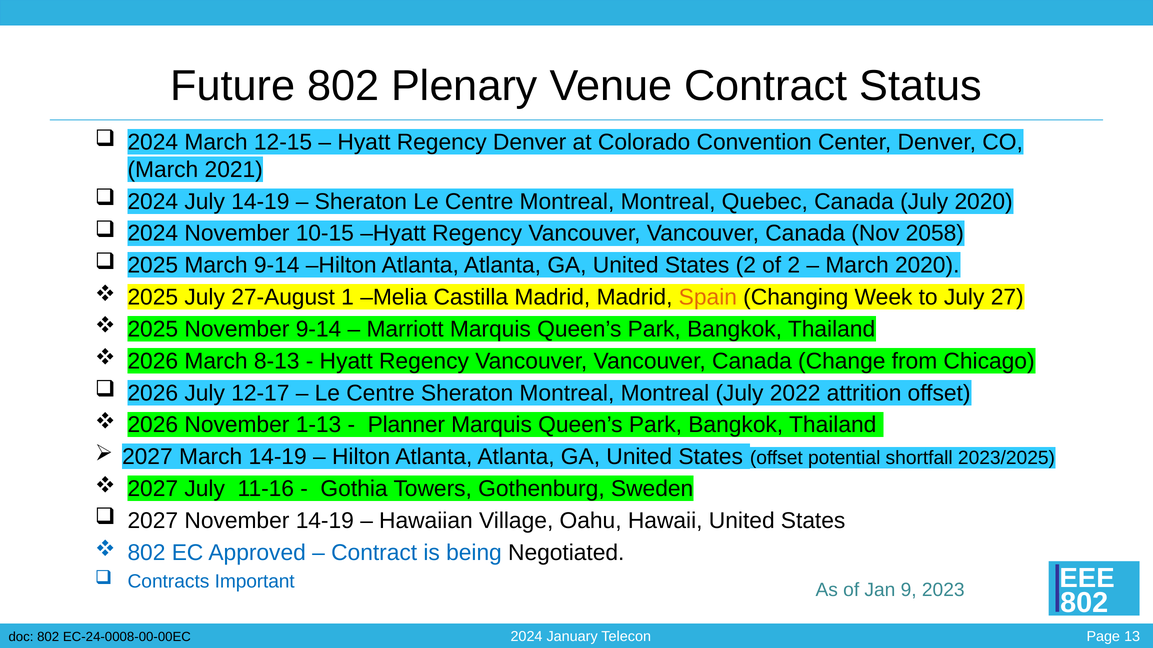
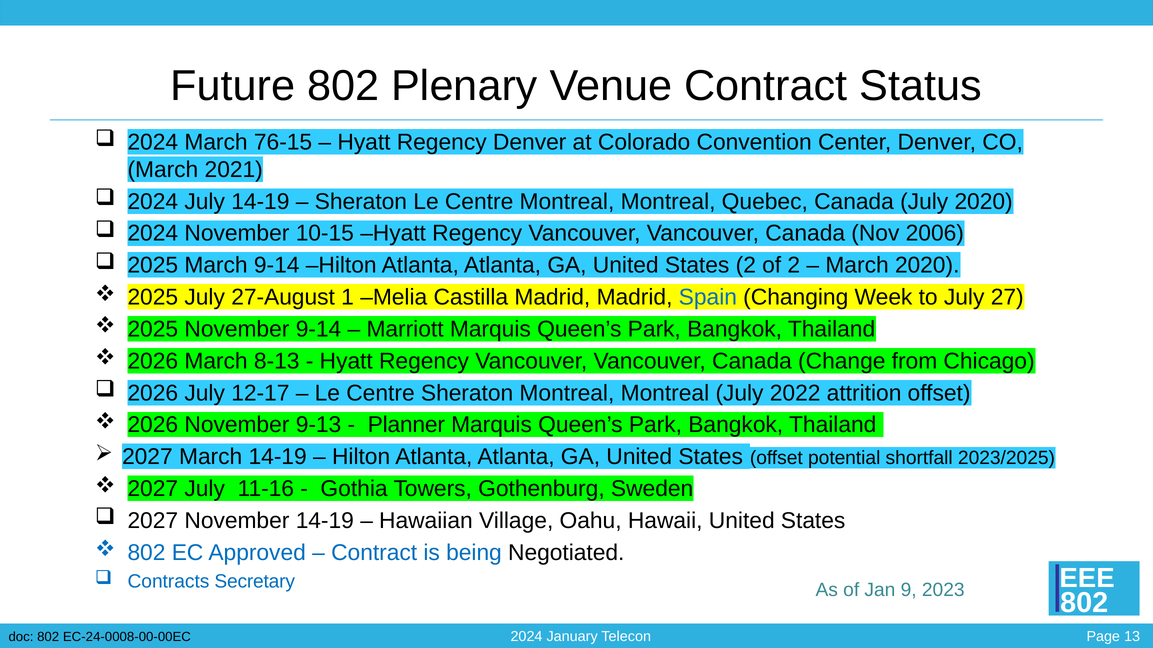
12-15: 12-15 -> 76-15
2058: 2058 -> 2006
Spain colour: orange -> blue
1-13: 1-13 -> 9-13
Important: Important -> Secretary
